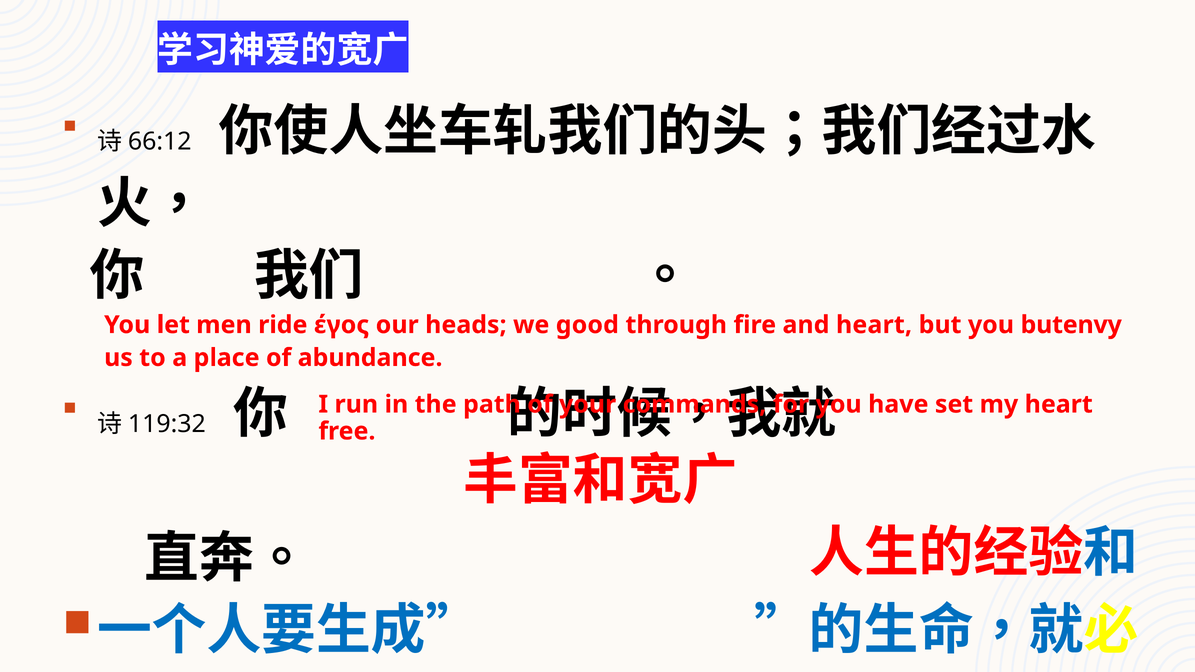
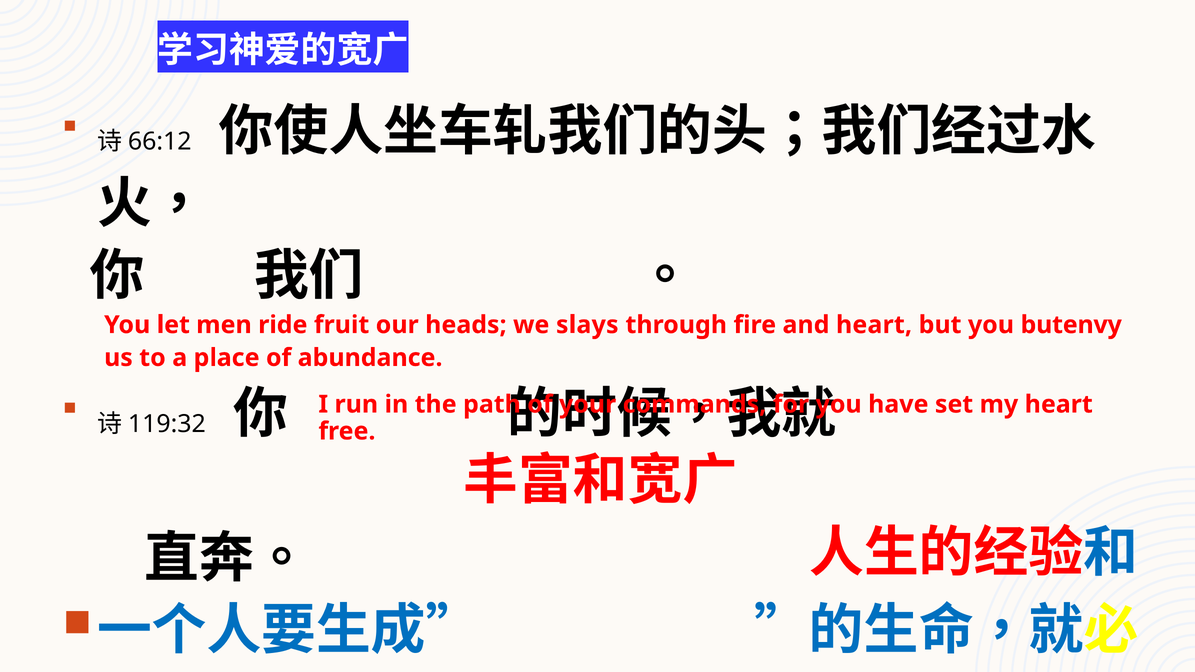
έγος: έγος -> fruit
good: good -> slays
